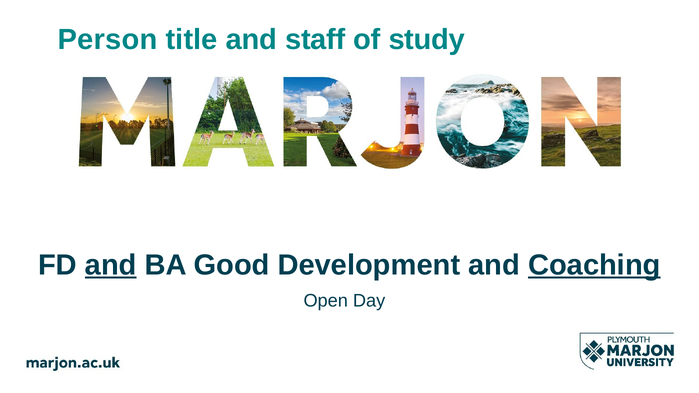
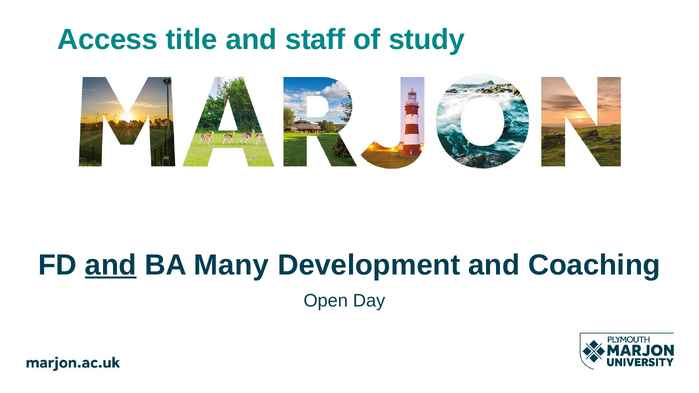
Person: Person -> Access
Good: Good -> Many
Coaching underline: present -> none
